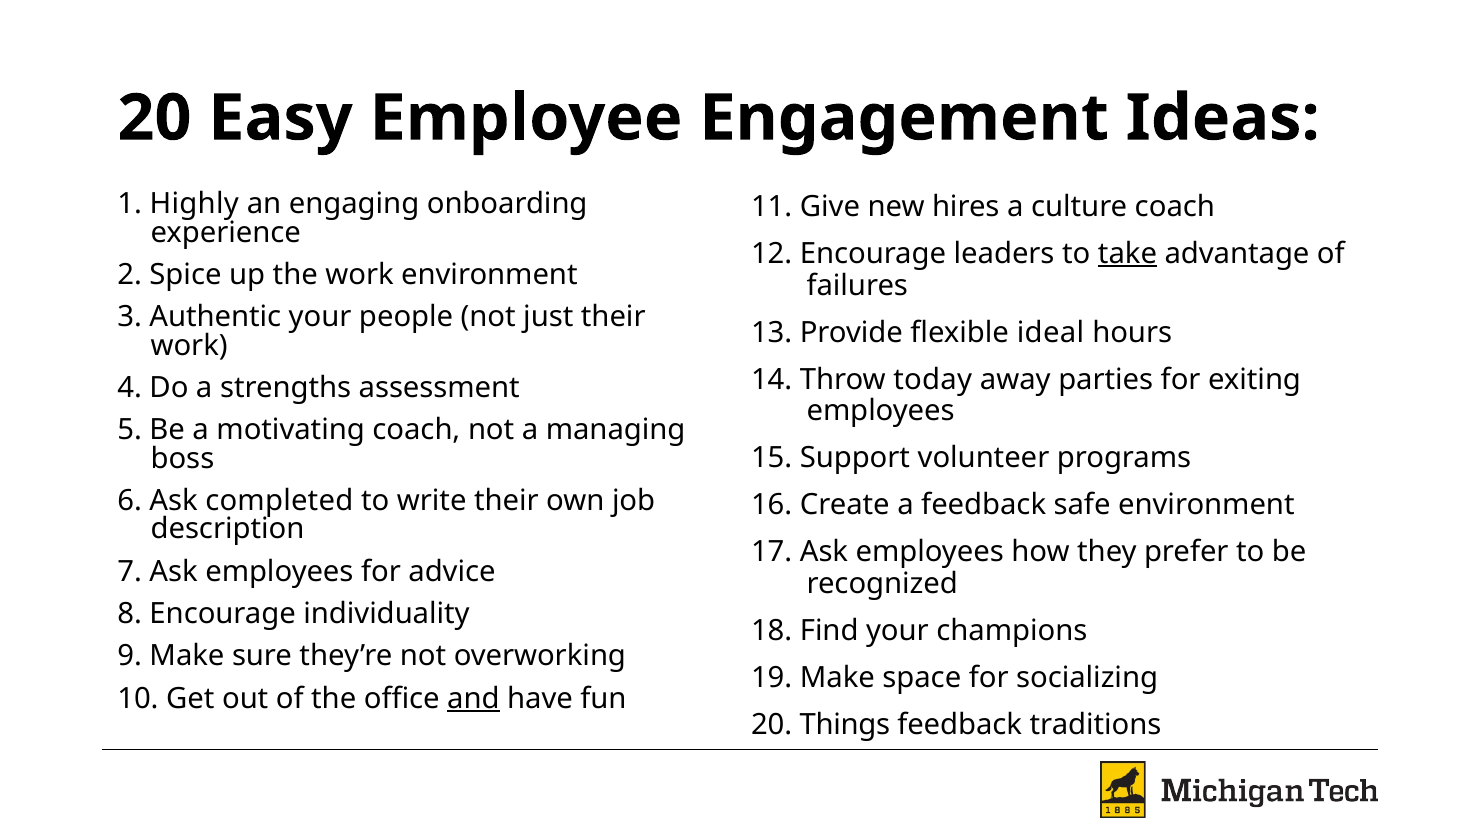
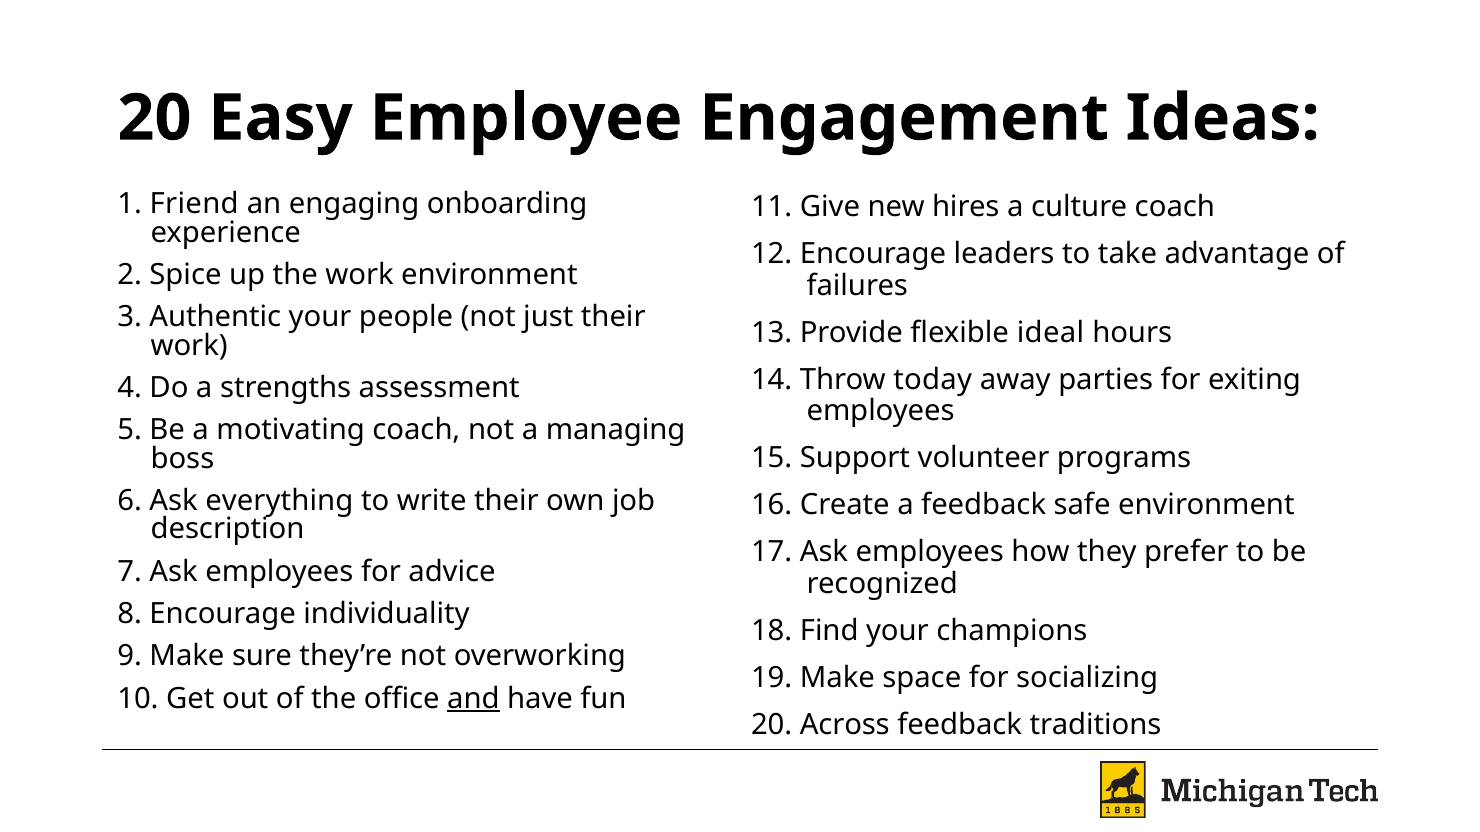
Highly: Highly -> Friend
take underline: present -> none
completed: completed -> everything
Things: Things -> Across
